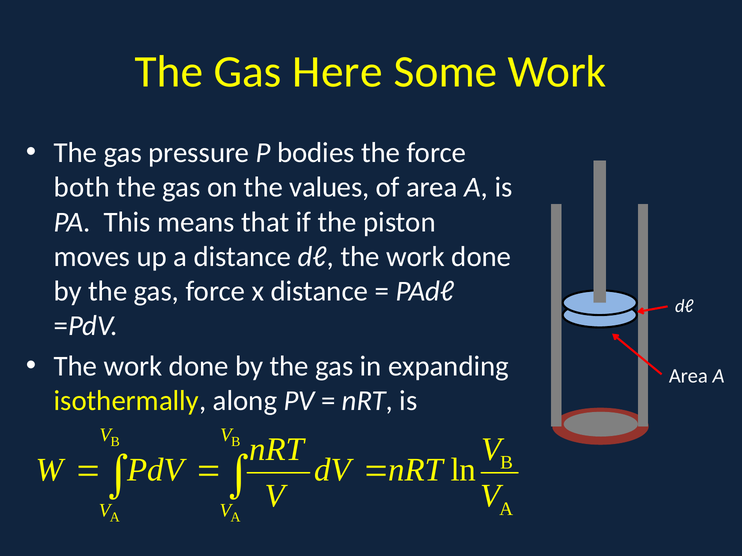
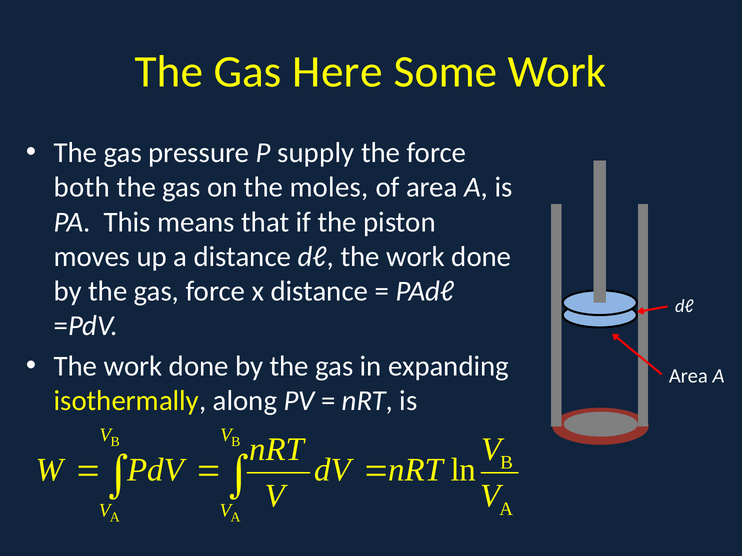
bodies: bodies -> supply
values: values -> moles
